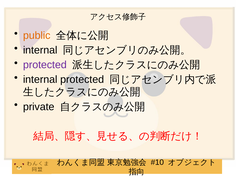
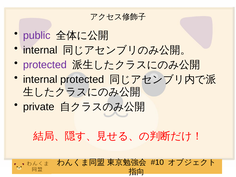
public colour: orange -> purple
